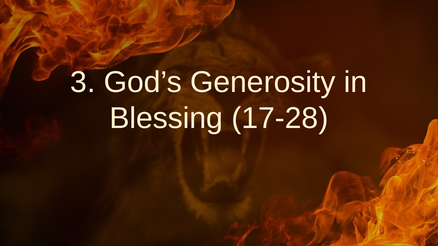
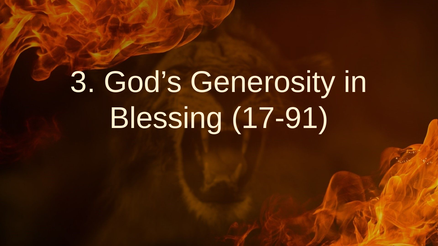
17-28: 17-28 -> 17-91
